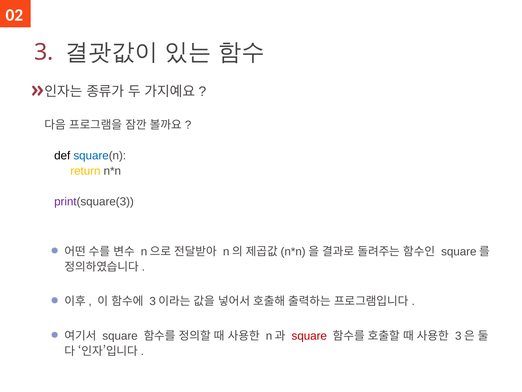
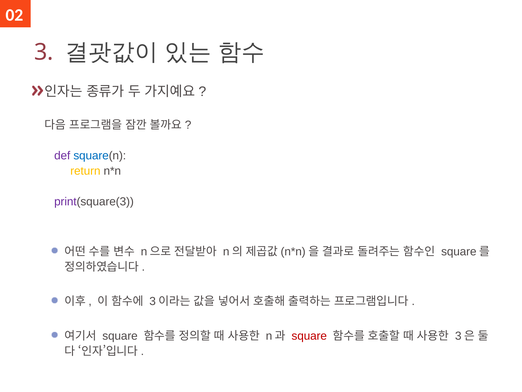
def colour: black -> purple
